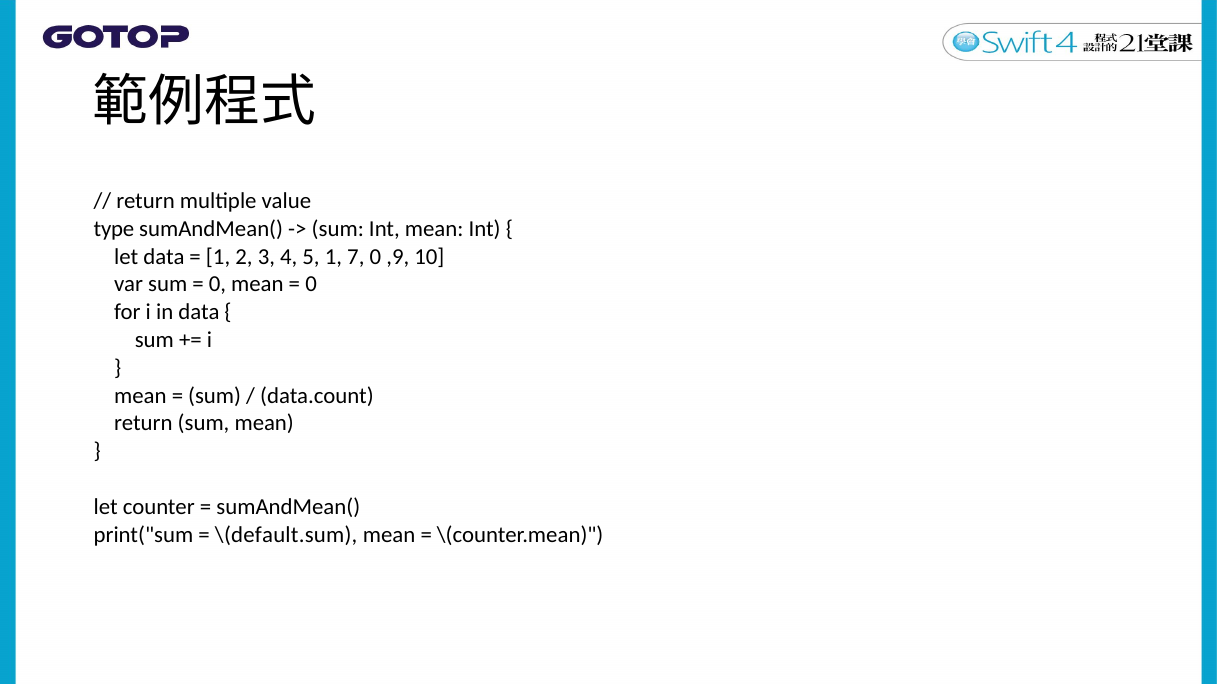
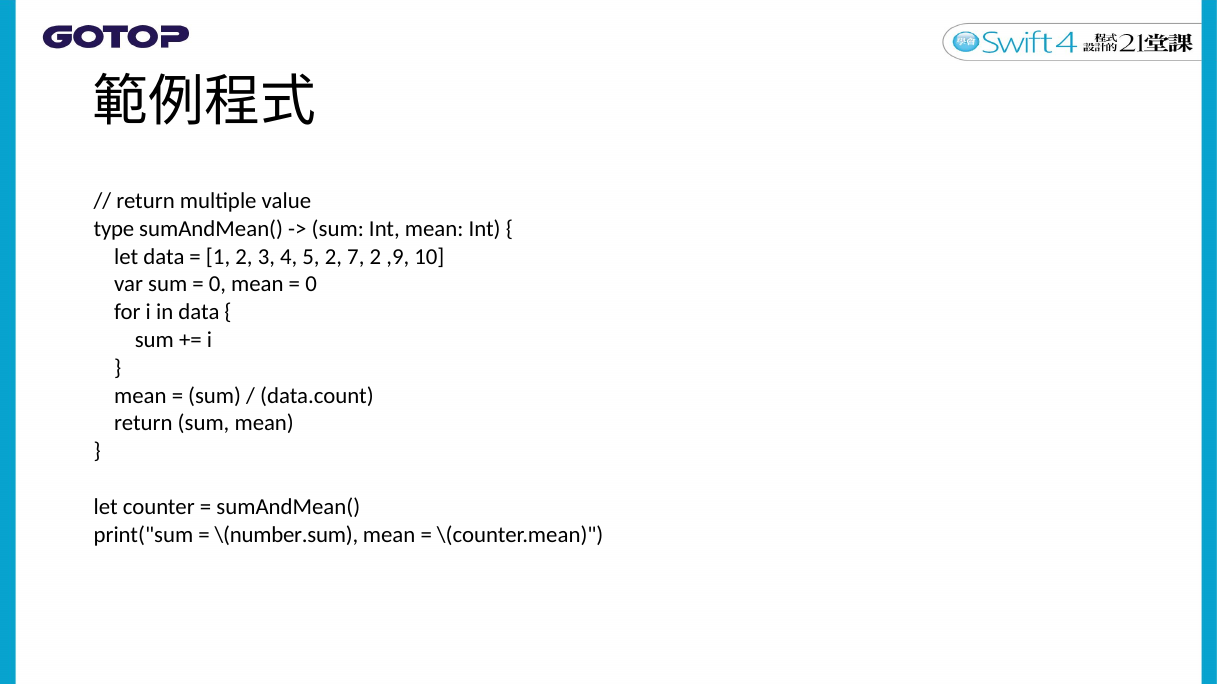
5 1: 1 -> 2
7 0: 0 -> 2
\(default.sum: \(default.sum -> \(number.sum
